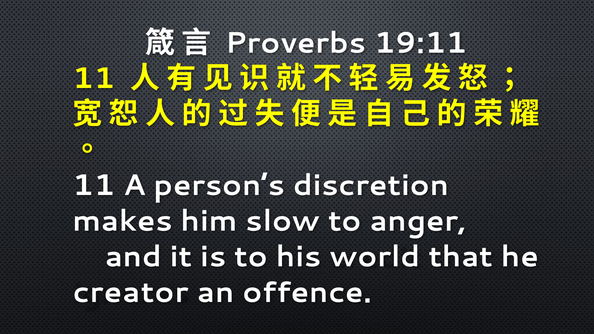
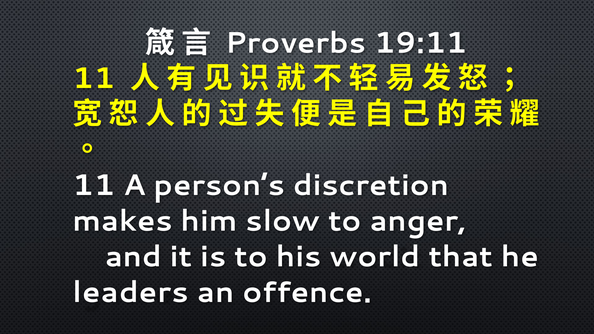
creator: creator -> leaders
